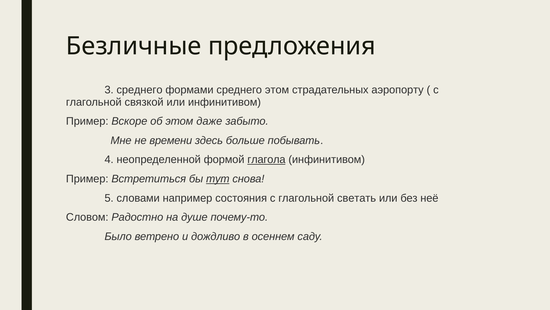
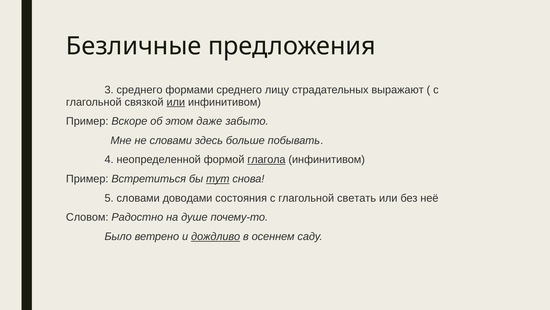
среднего этом: этом -> лицу
аэропорту: аэропорту -> выражают
или at (176, 102) underline: none -> present
не времени: времени -> словами
например: например -> доводами
дождливо underline: none -> present
